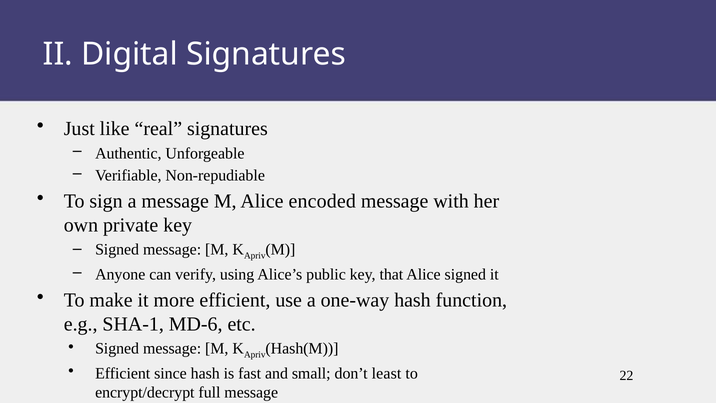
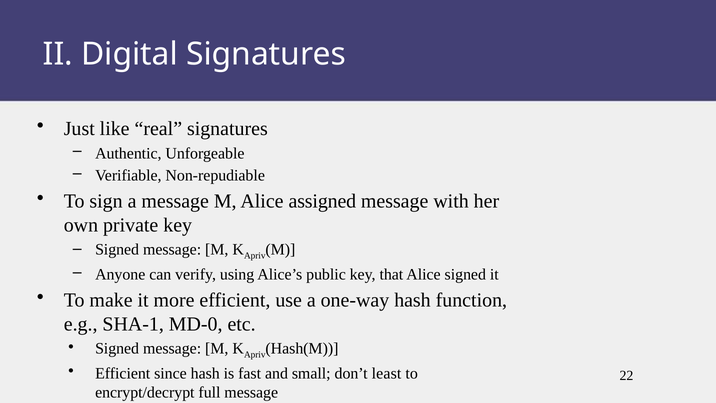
encoded: encoded -> assigned
MD-6: MD-6 -> MD-0
